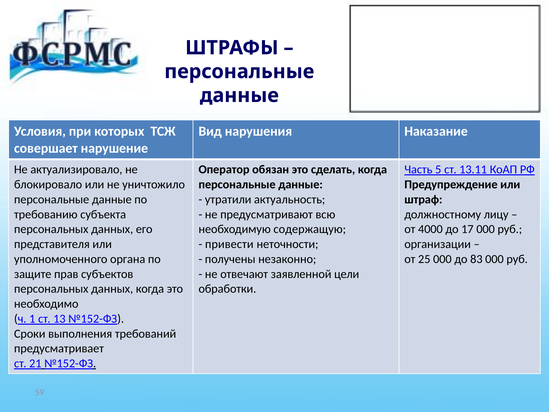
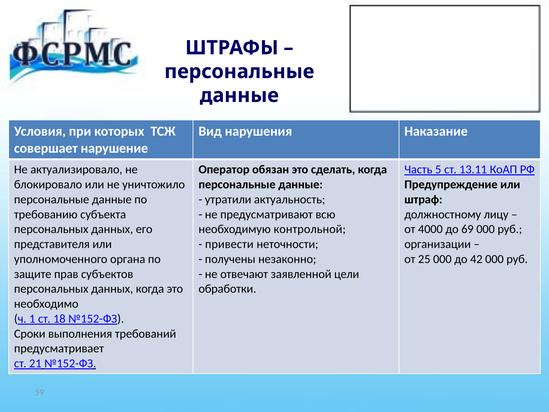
содержащую: содержащую -> контрольной
17: 17 -> 69
83: 83 -> 42
13: 13 -> 18
